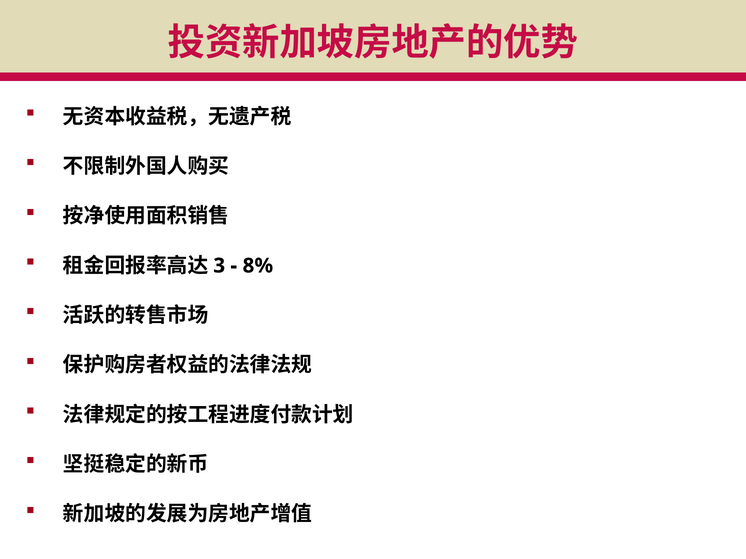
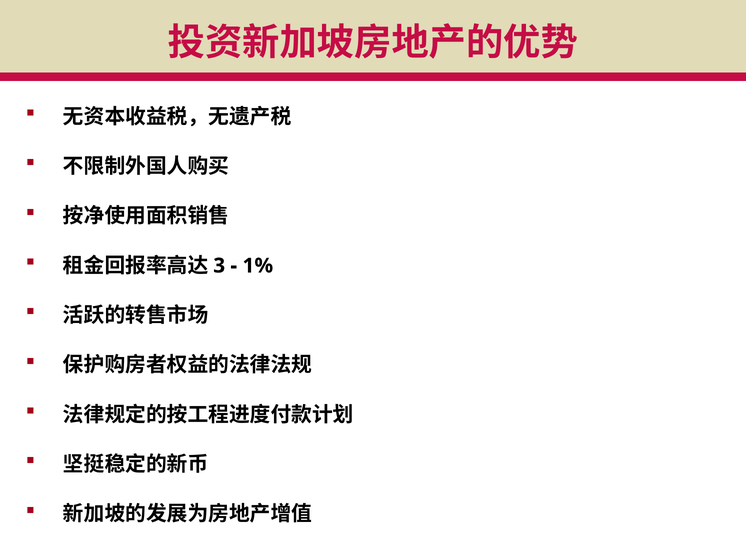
8%: 8% -> 1%
